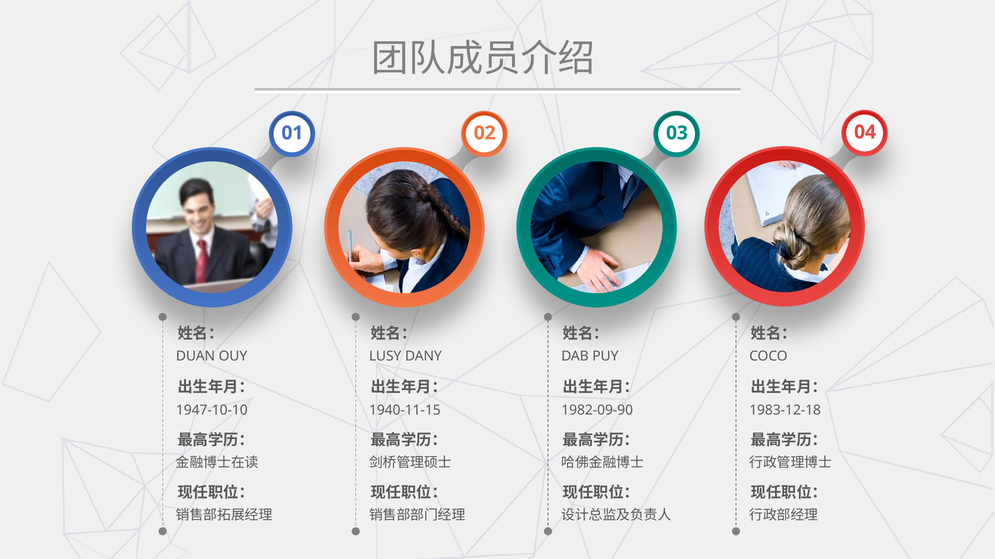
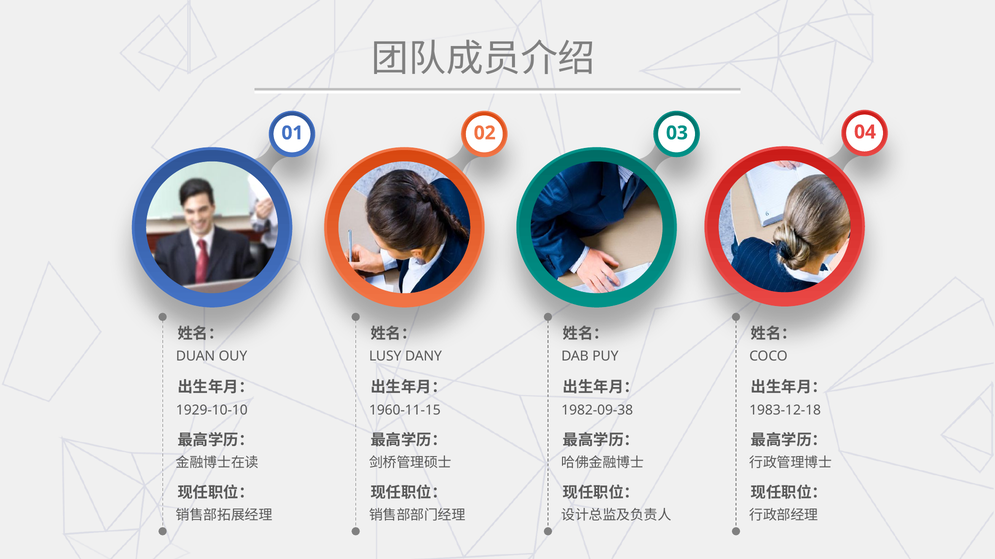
1947-10-10: 1947-10-10 -> 1929-10-10
1940-11-15: 1940-11-15 -> 1960-11-15
1982-09-90: 1982-09-90 -> 1982-09-38
